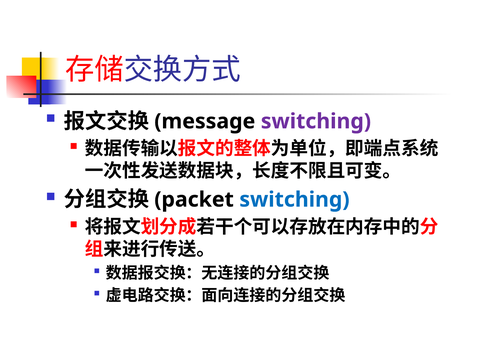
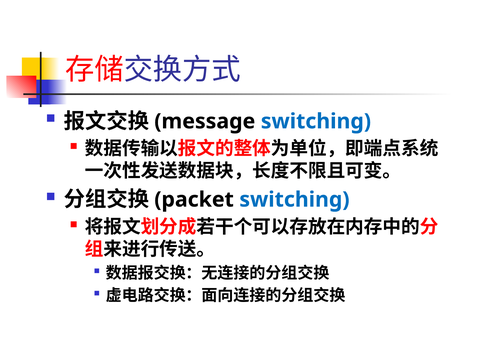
switching at (316, 121) colour: purple -> blue
